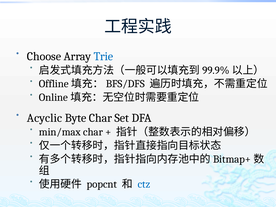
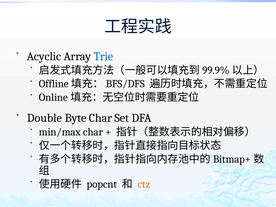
Choose: Choose -> Acyclic
Acyclic: Acyclic -> Double
ctz colour: blue -> orange
